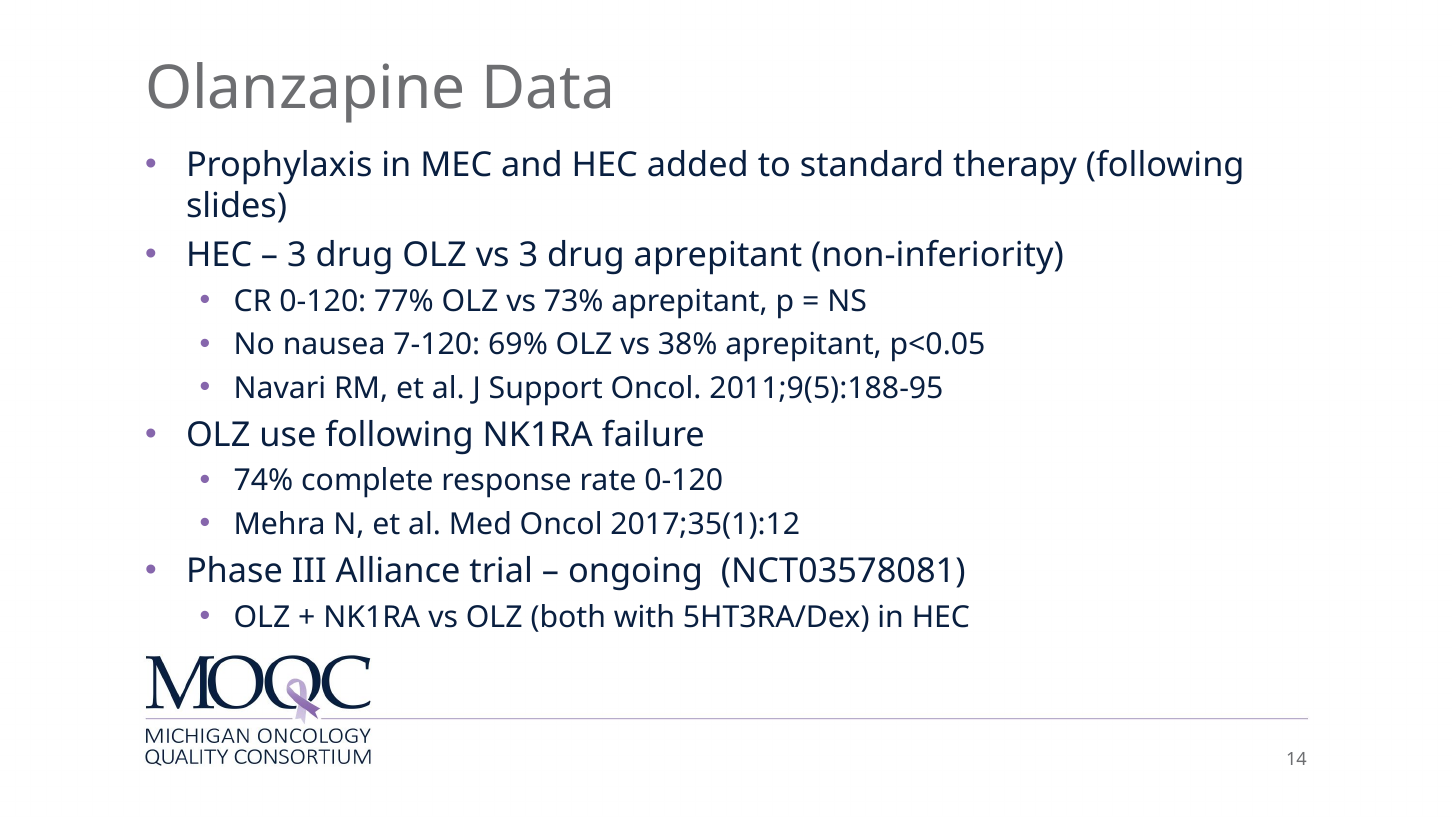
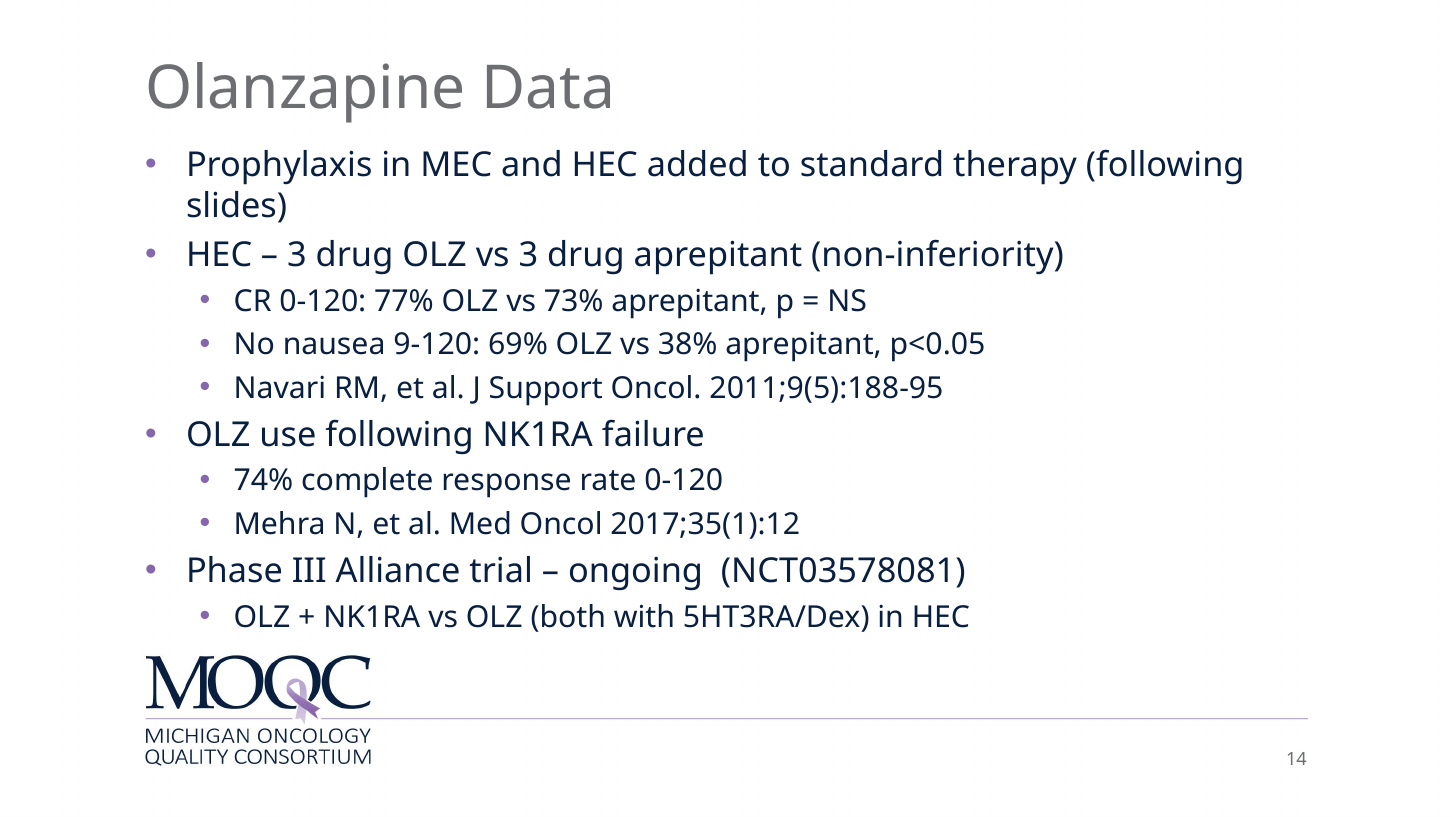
7-120: 7-120 -> 9-120
